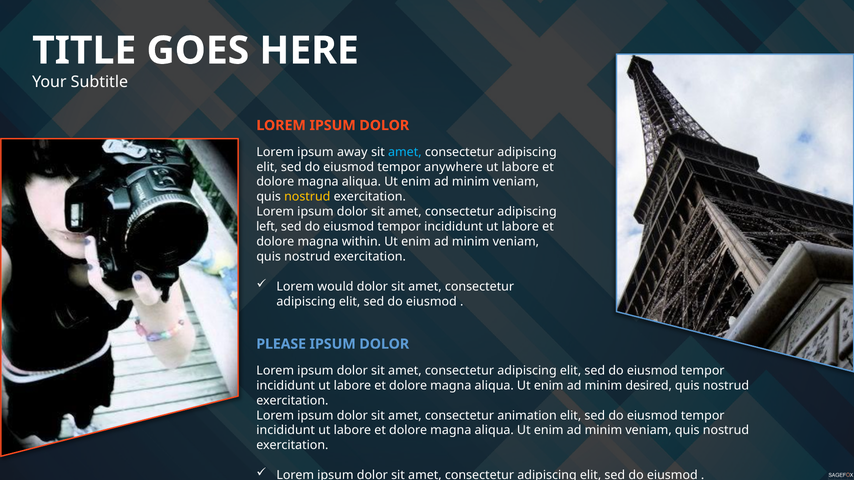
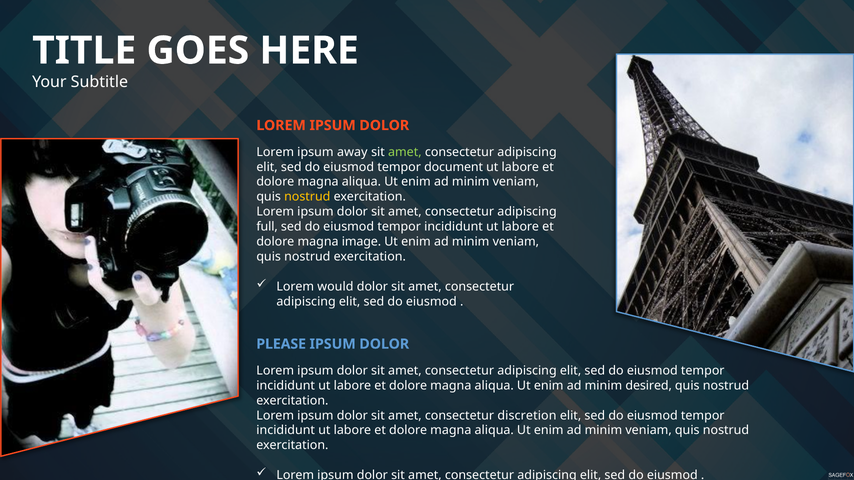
amet at (405, 152) colour: light blue -> light green
anywhere: anywhere -> document
left: left -> full
within: within -> image
animation: animation -> discretion
